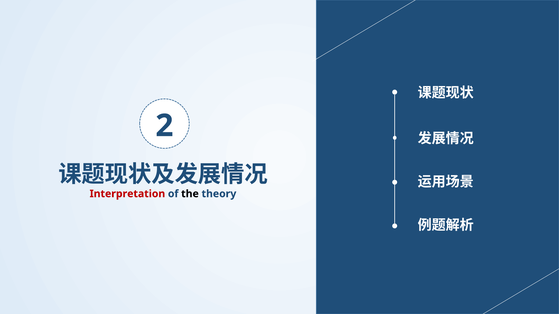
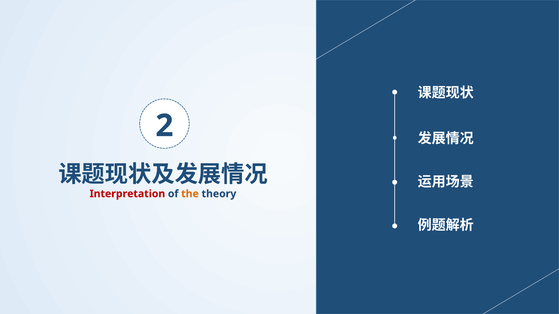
the colour: black -> orange
